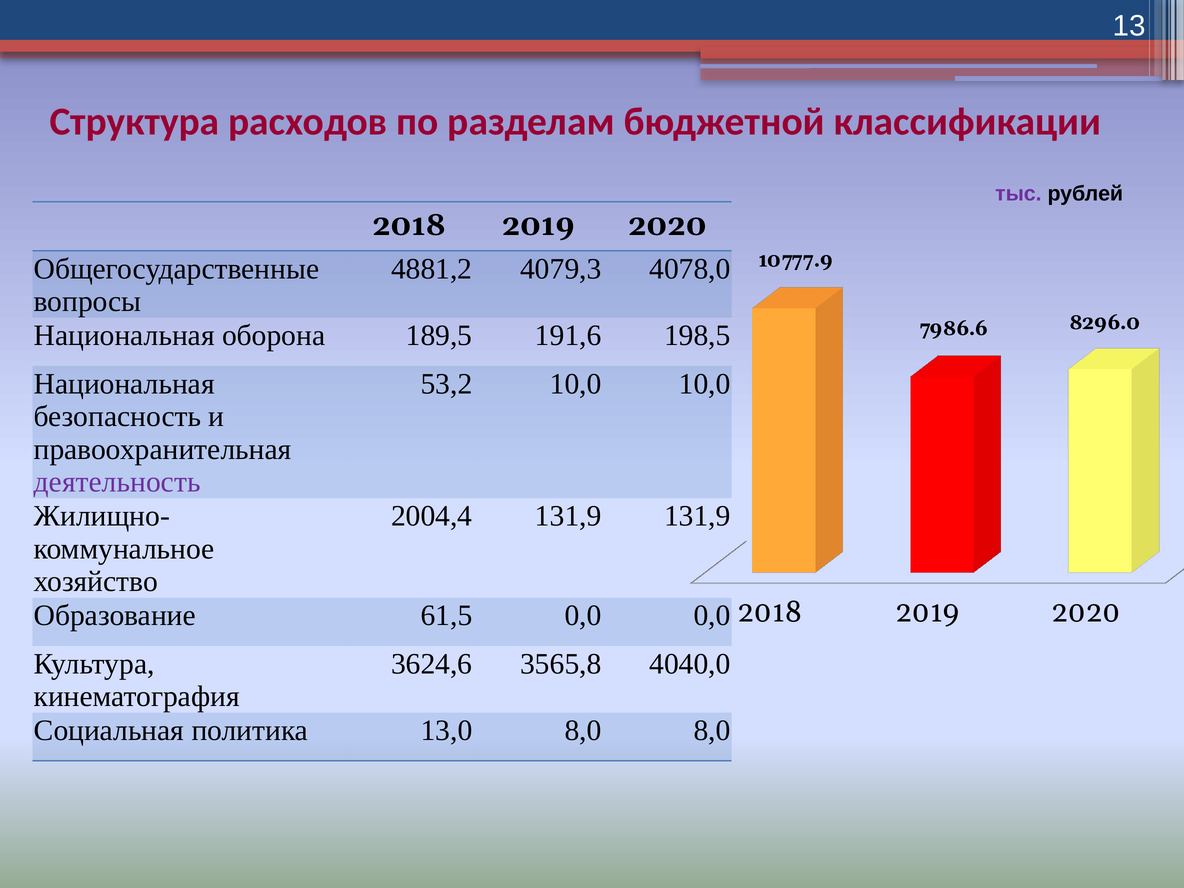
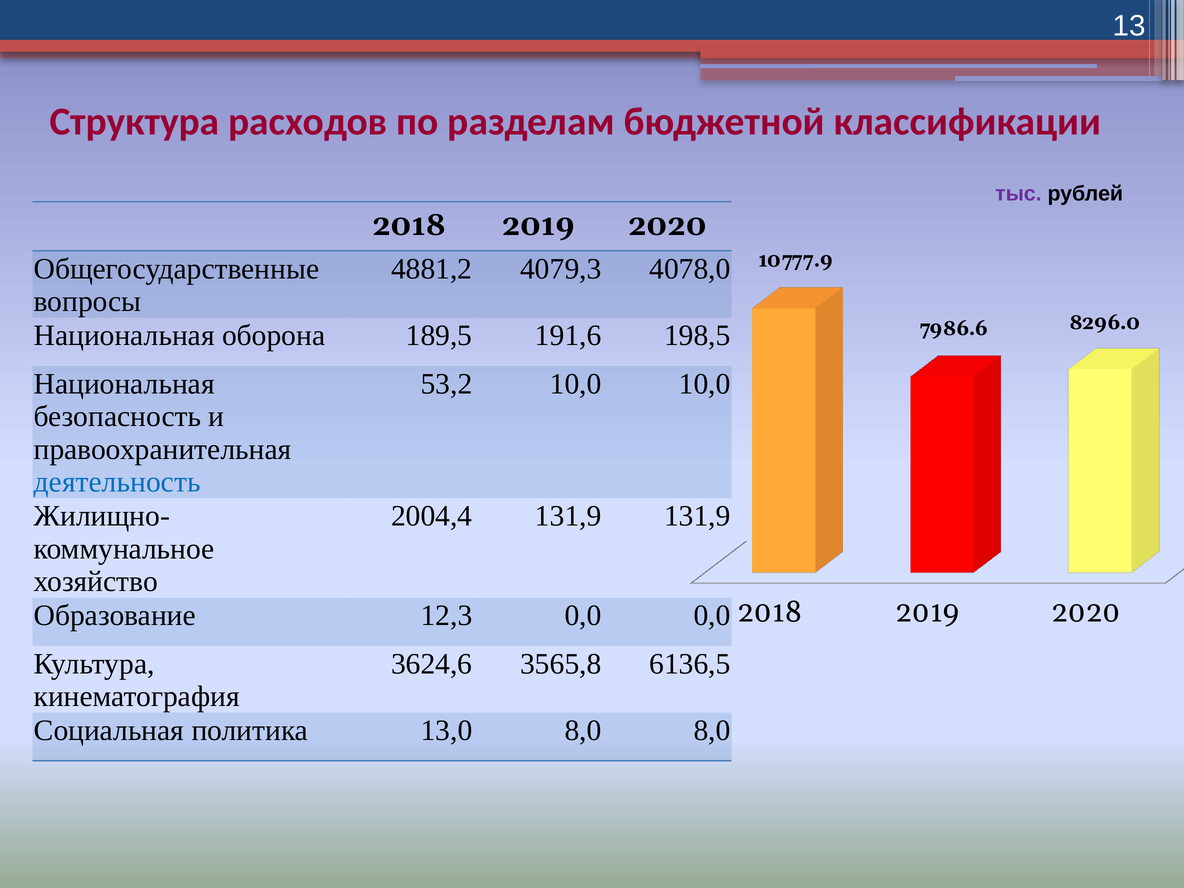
деятельность colour: purple -> blue
61,5: 61,5 -> 12,3
4040,0: 4040,0 -> 6136,5
